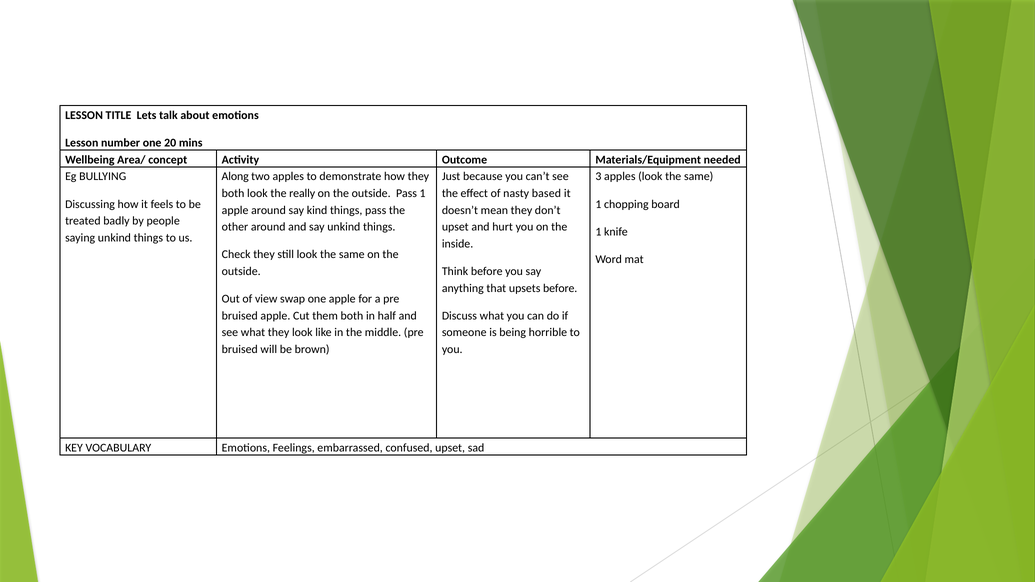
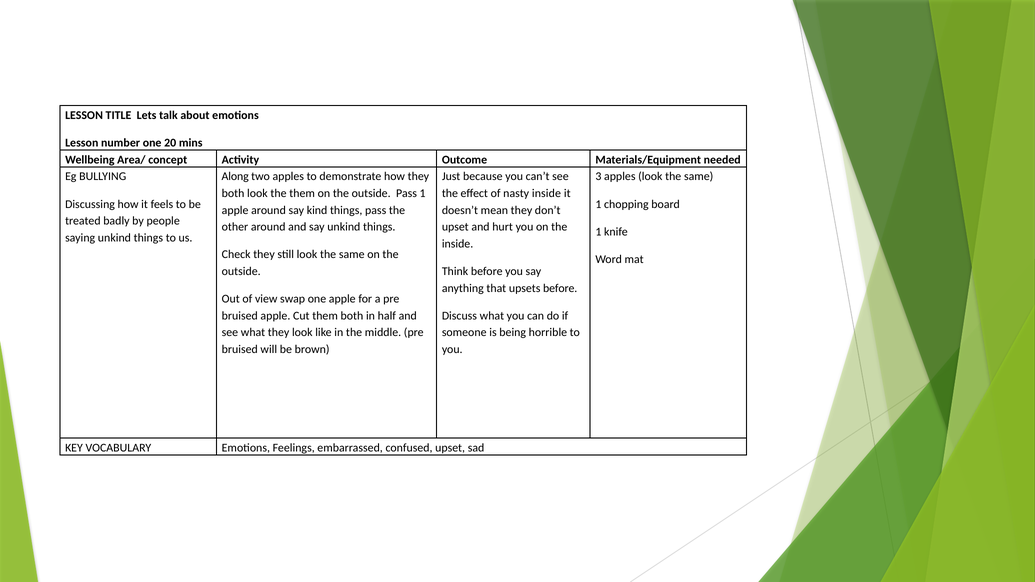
the really: really -> them
nasty based: based -> inside
